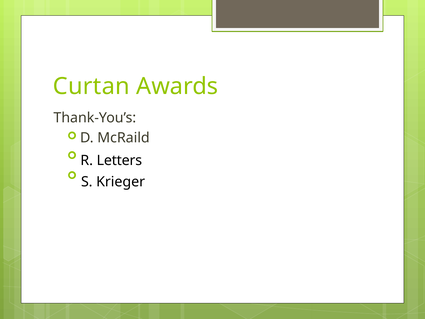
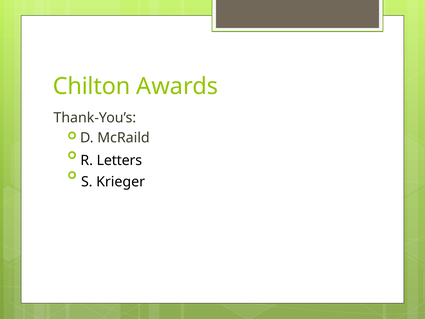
Curtan: Curtan -> Chilton
